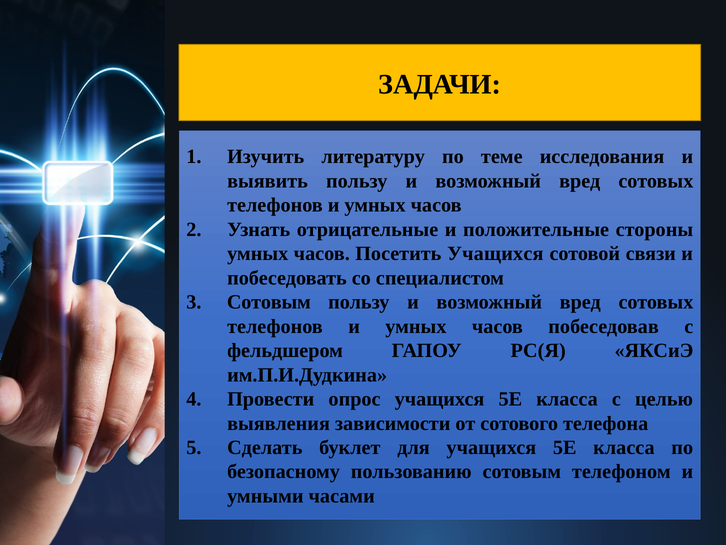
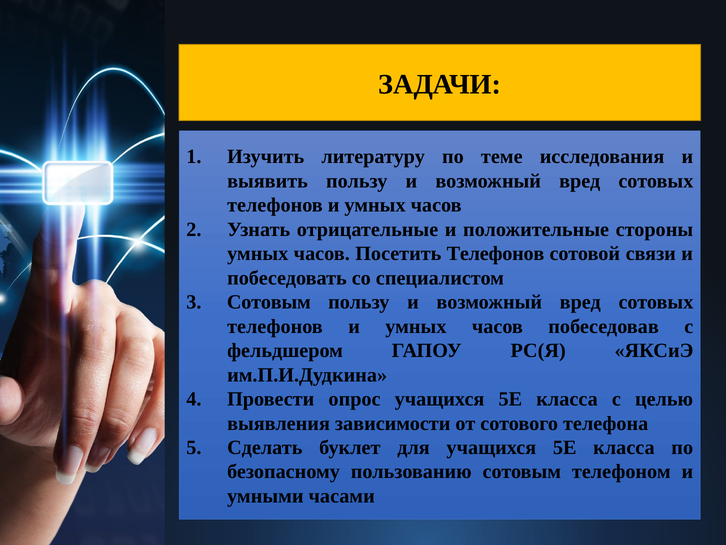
Посетить Учащихся: Учащихся -> Телефонов
